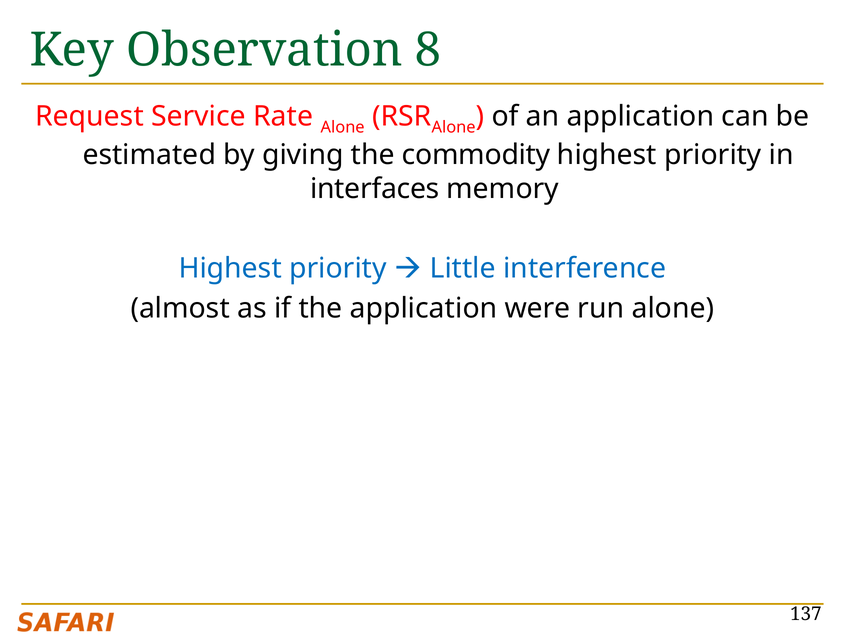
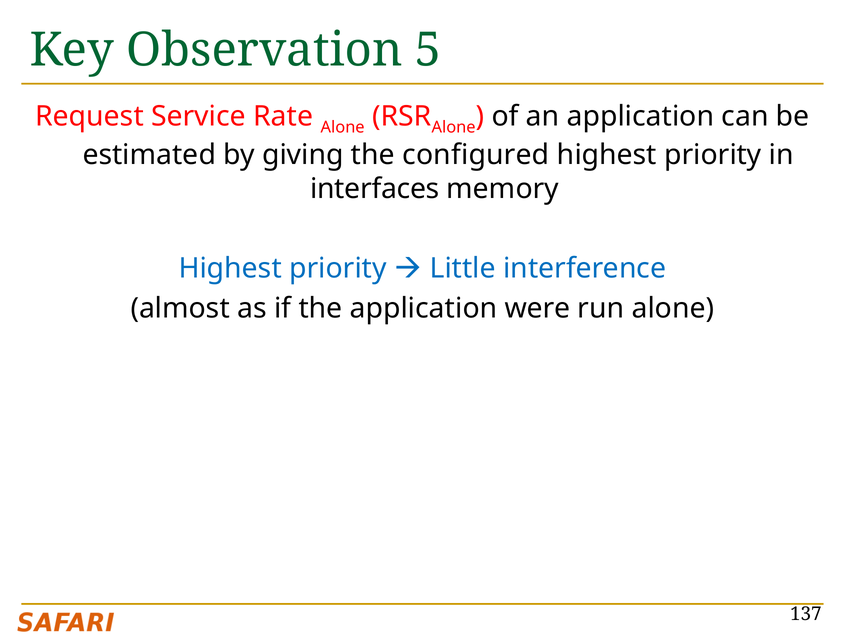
8: 8 -> 5
commodity: commodity -> configured
